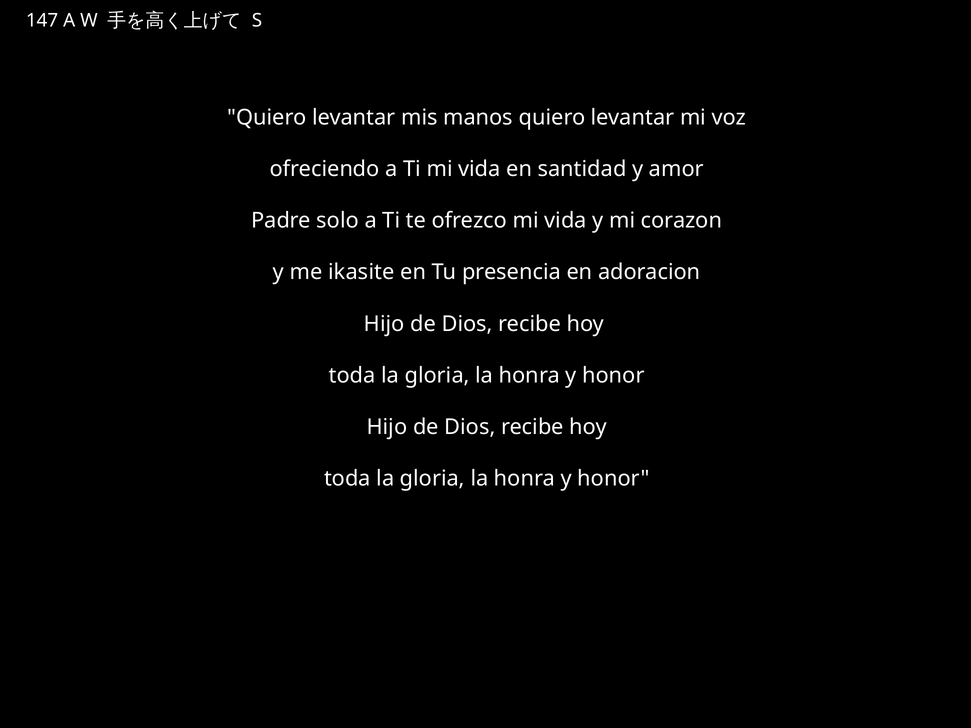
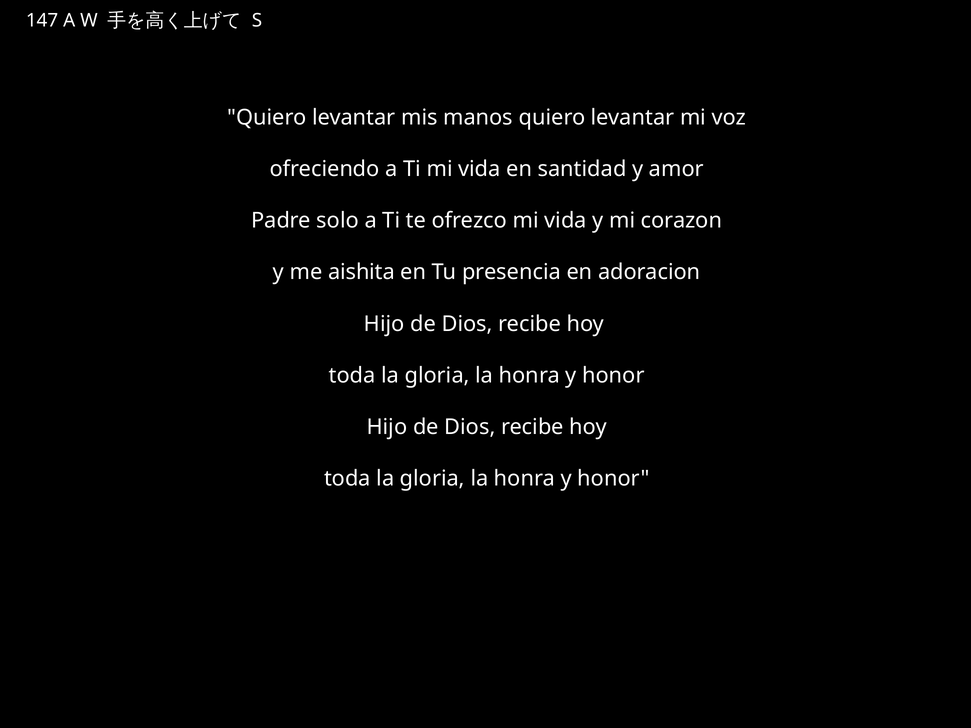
ikasite: ikasite -> aishita
